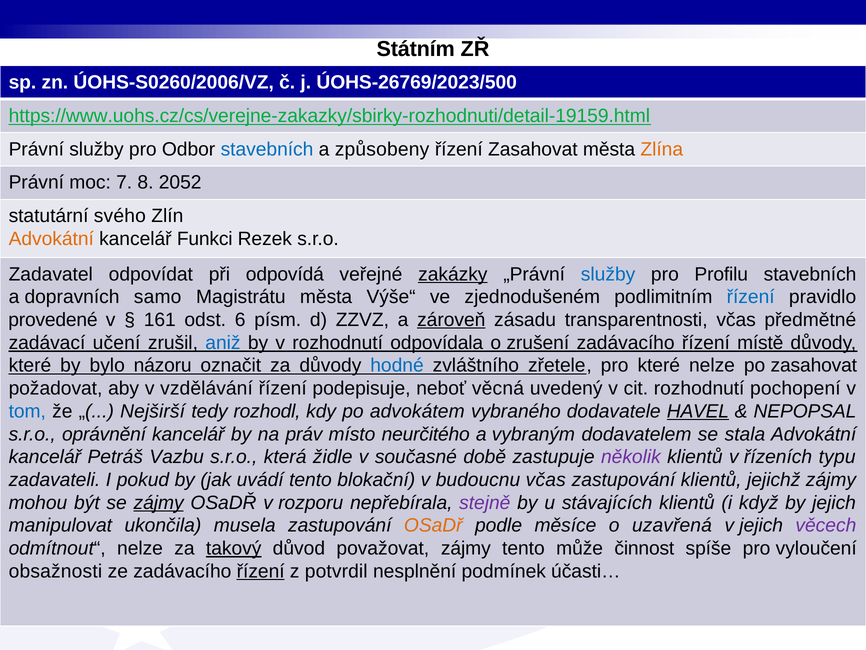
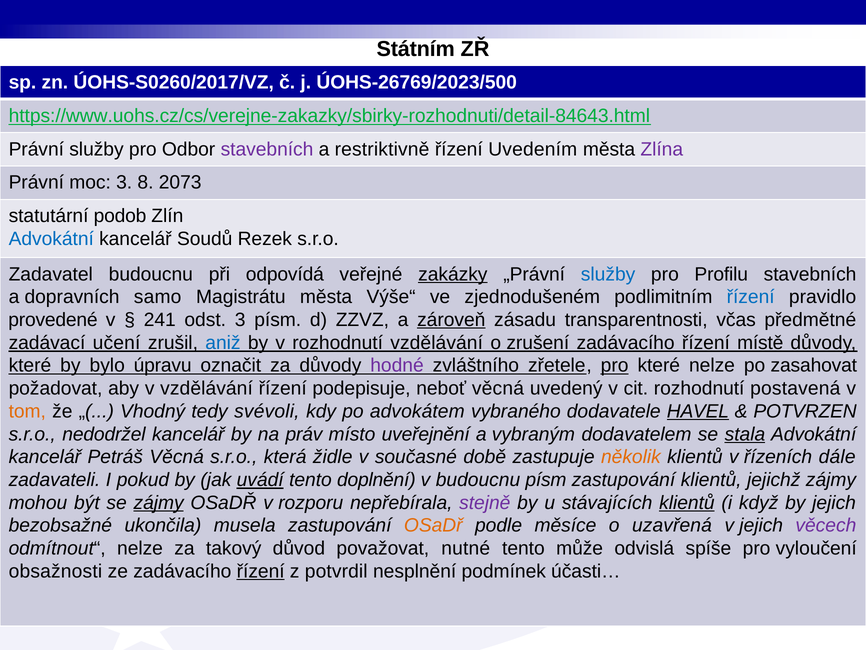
ÚOHS-S0260/2006/VZ: ÚOHS-S0260/2006/VZ -> ÚOHS-S0260/2017/VZ
https://www.uohs.cz/cs/verejne-zakazky/sbirky-rozhodnuti/detail-19159.html: https://www.uohs.cz/cs/verejne-zakazky/sbirky-rozhodnuti/detail-19159.html -> https://www.uohs.cz/cs/verejne-zakazky/sbirky-rozhodnuti/detail-84643.html
stavebních at (267, 149) colour: blue -> purple
způsobeny: způsobeny -> restriktivně
řízení Zasahovat: Zasahovat -> Uvedením
Zlína colour: orange -> purple
moc 7: 7 -> 3
2052: 2052 -> 2073
svého: svého -> podob
Advokátní at (51, 239) colour: orange -> blue
Funkci: Funkci -> Soudů
Zadavatel odpovídat: odpovídat -> budoucnu
161: 161 -> 241
odst 6: 6 -> 3
rozhodnutí odpovídala: odpovídala -> vzdělávání
názoru: názoru -> úpravu
hodné colour: blue -> purple
pro at (615, 365) underline: none -> present
pochopení: pochopení -> postavená
tom colour: blue -> orange
Nejširší: Nejširší -> Vhodný
rozhodl: rozhodl -> svévoli
NEPOPSAL: NEPOPSAL -> POTVRZEN
oprávnění: oprávnění -> nedodržel
neurčitého: neurčitého -> uveřejnění
stala underline: none -> present
Petráš Vazbu: Vazbu -> Věcná
několik colour: purple -> orange
typu: typu -> dále
uvádí underline: none -> present
blokační: blokační -> doplnění
budoucnu včas: včas -> písm
klientů at (687, 502) underline: none -> present
manipulovat: manipulovat -> bezobsažné
takový underline: present -> none
považovat zájmy: zájmy -> nutné
činnost: činnost -> odvislá
